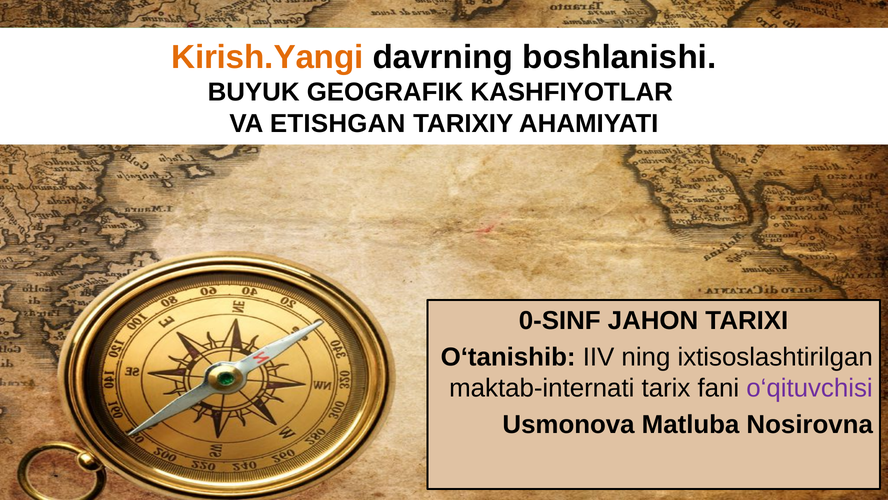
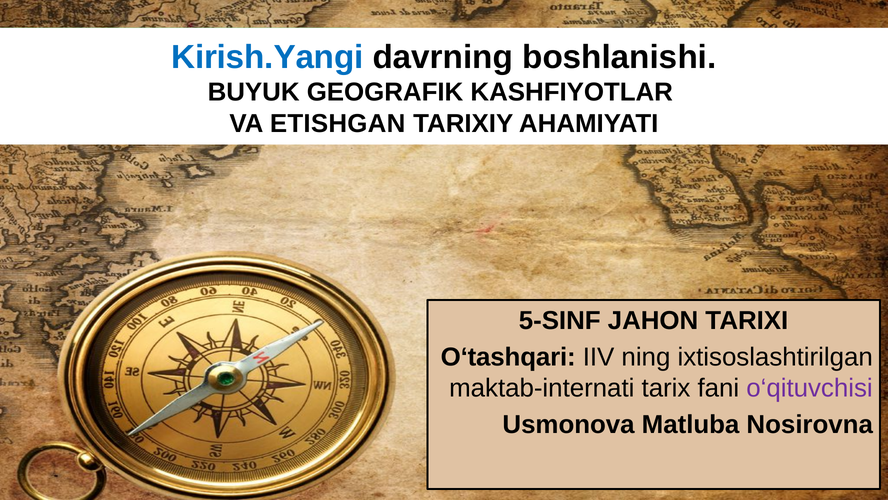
Kirish.Yangi colour: orange -> blue
0-SINF: 0-SINF -> 5-SINF
O‘tanishib: O‘tanishib -> O‘tashqari
